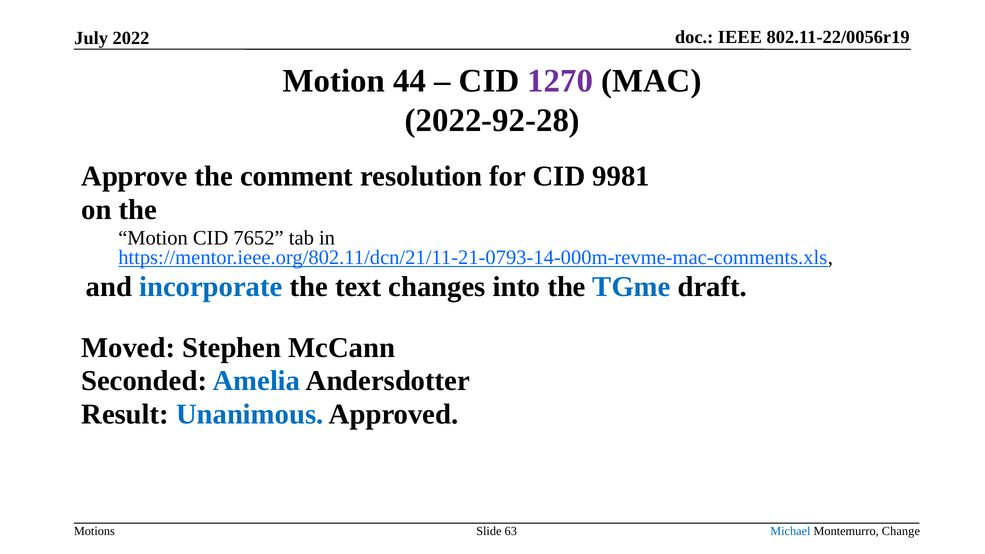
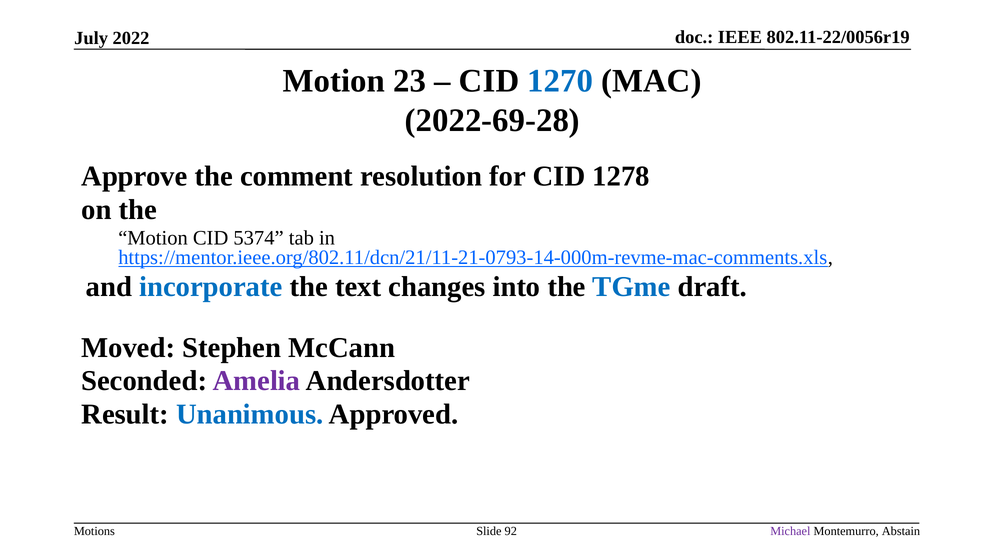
44: 44 -> 23
1270 colour: purple -> blue
2022-92-28: 2022-92-28 -> 2022-69-28
9981: 9981 -> 1278
7652: 7652 -> 5374
Amelia colour: blue -> purple
63: 63 -> 92
Michael colour: blue -> purple
Change: Change -> Abstain
